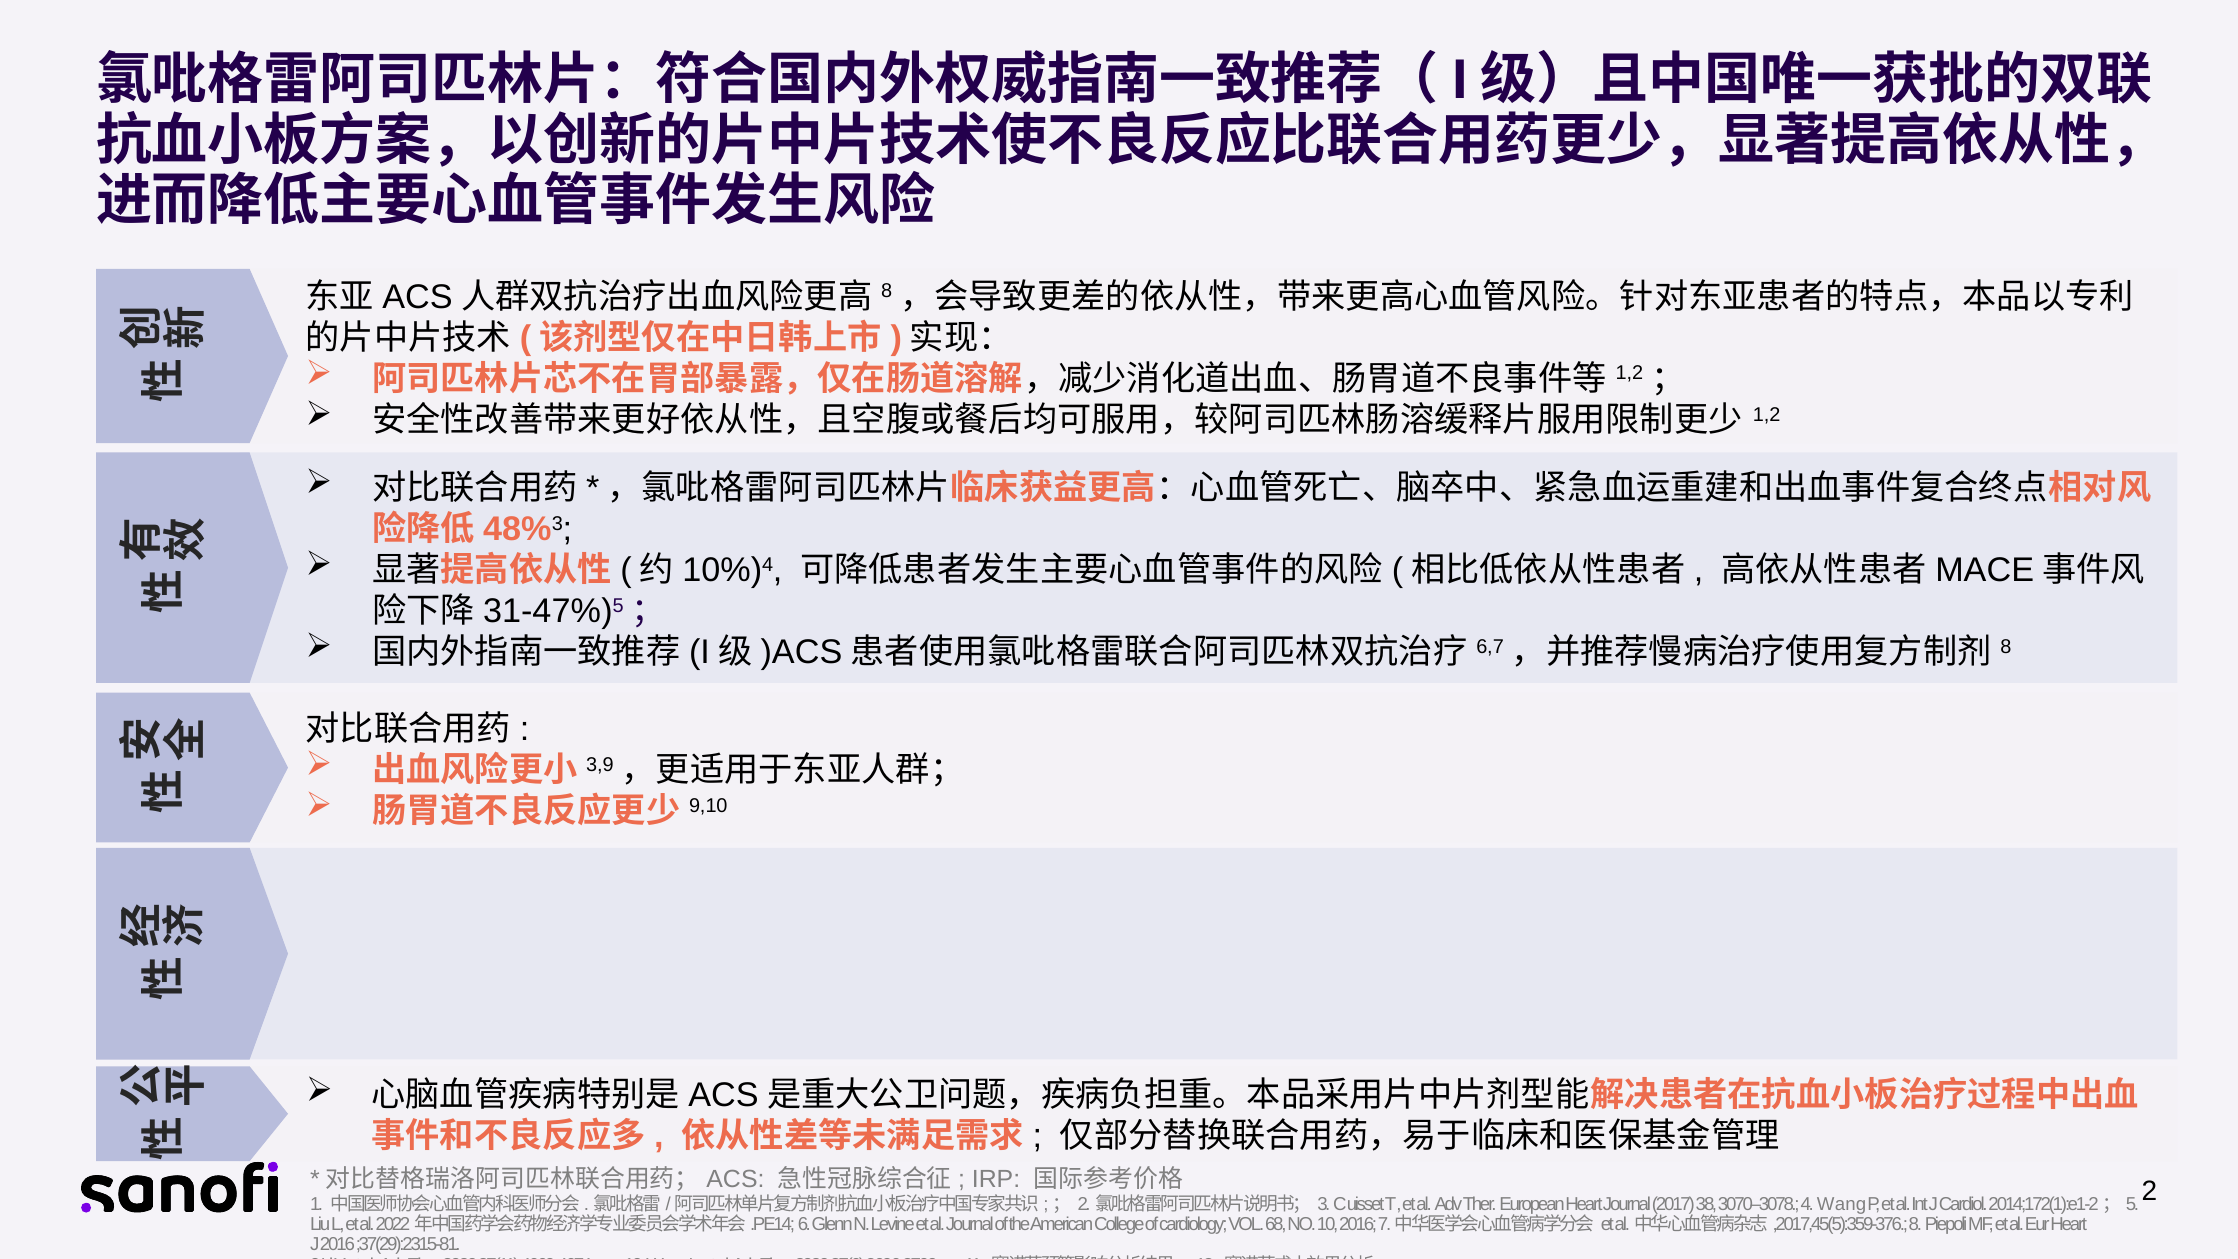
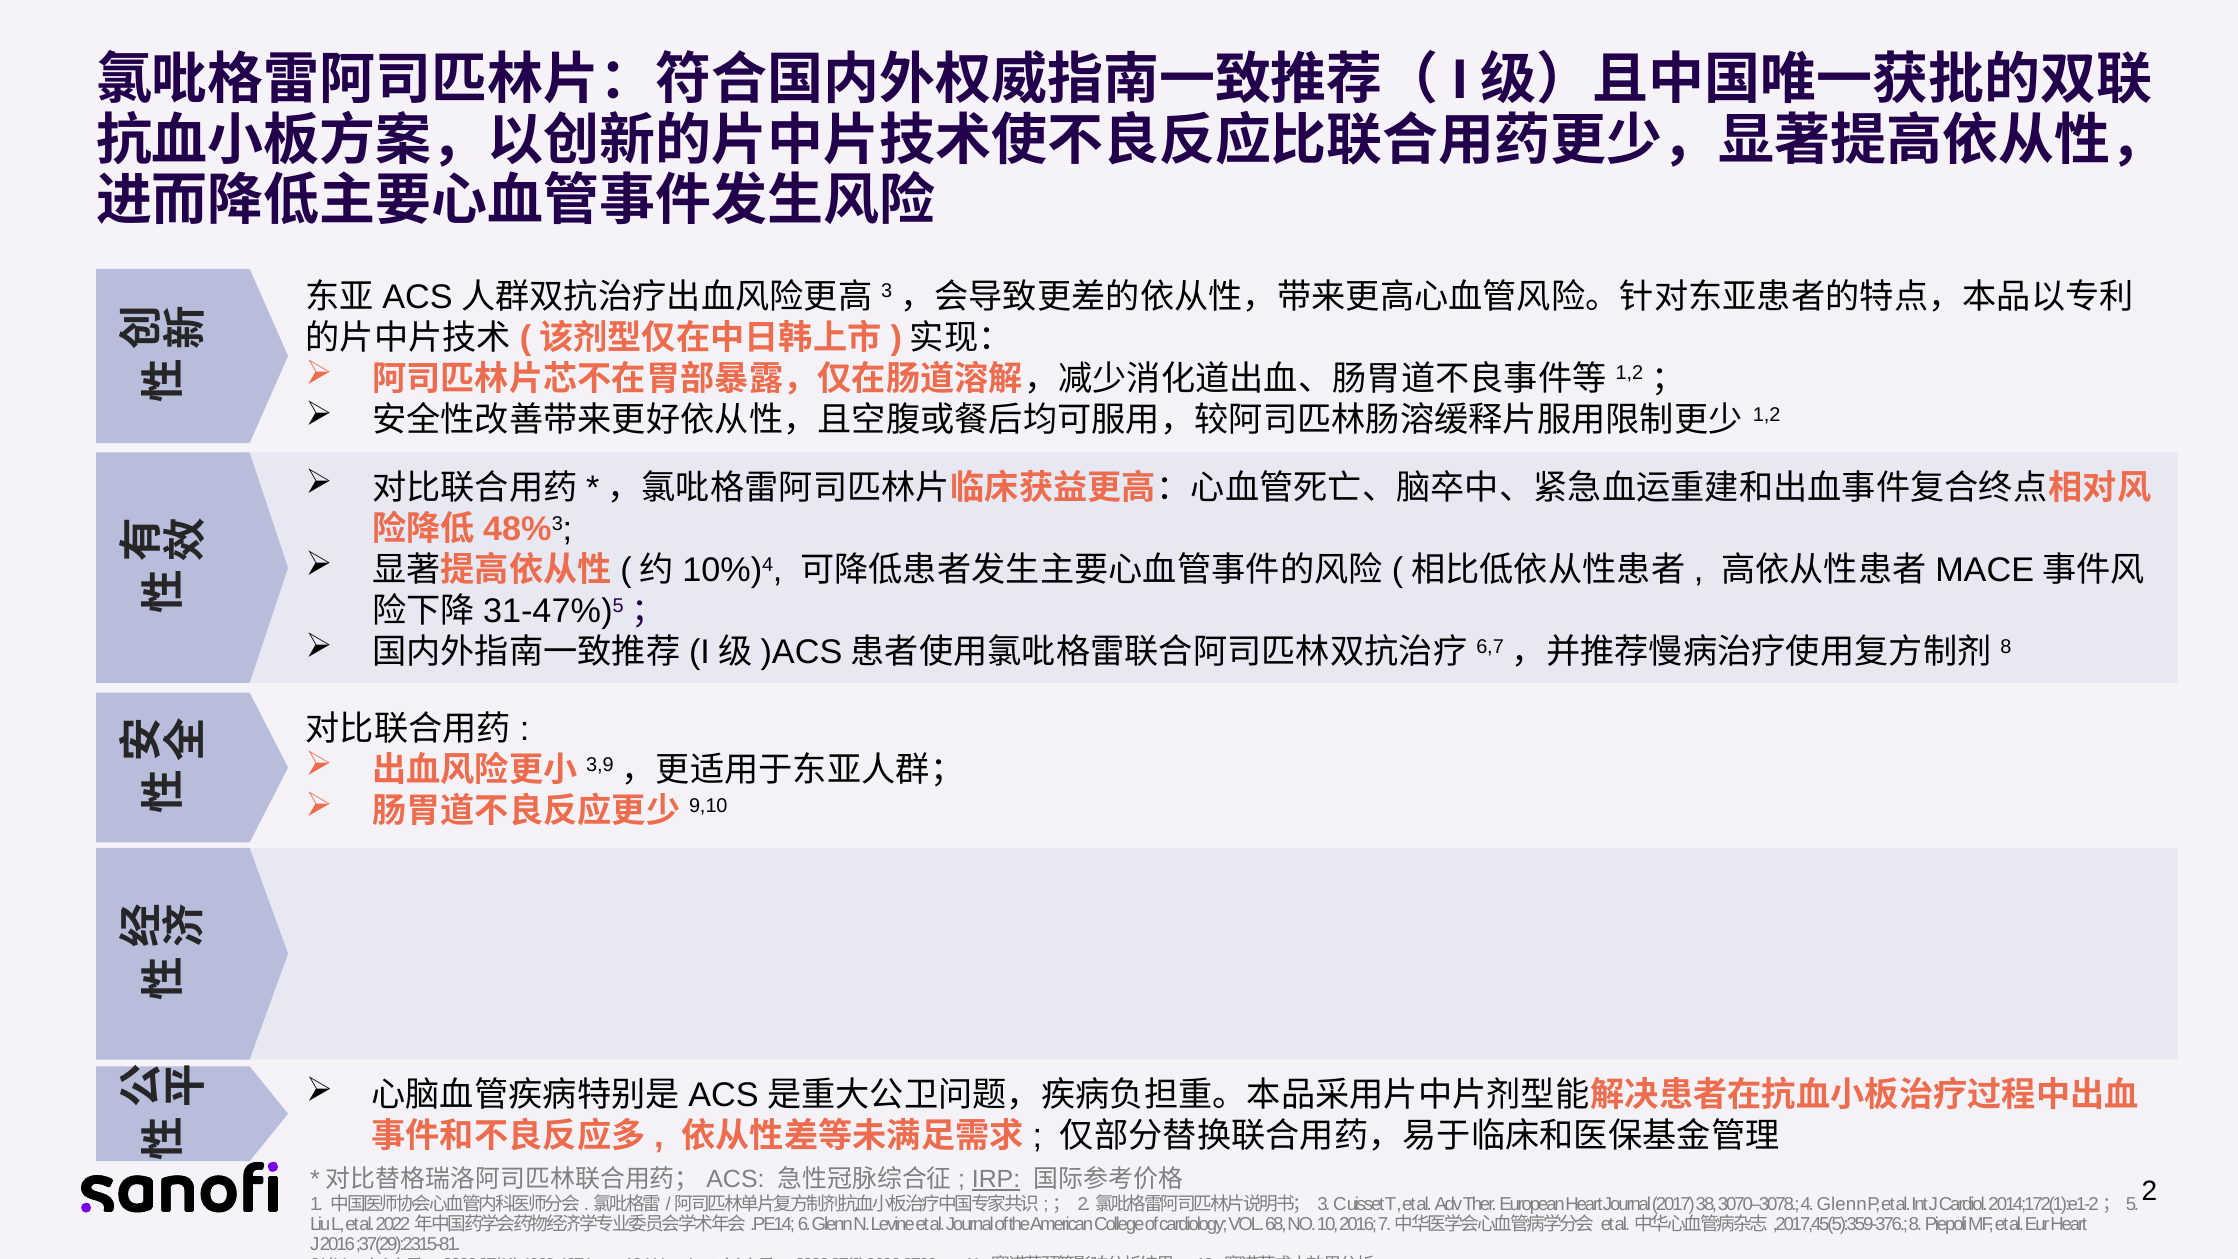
8 at (887, 291): 8 -> 3
IRP underline: none -> present
4 Wang: Wang -> Glenn
